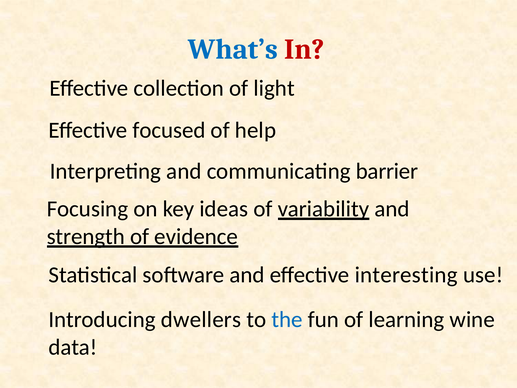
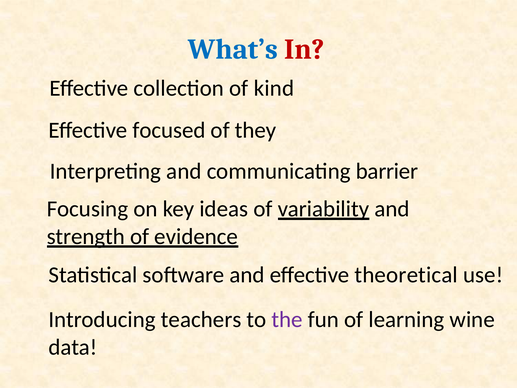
light: light -> kind
help: help -> they
interesting: interesting -> theoretical
dwellers: dwellers -> teachers
the colour: blue -> purple
